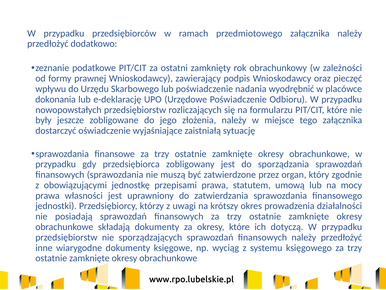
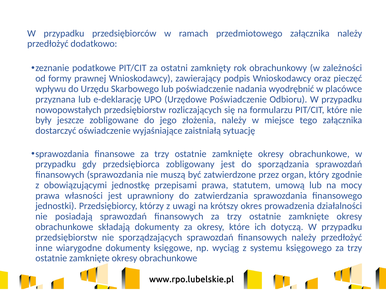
dokonania: dokonania -> przyznana
